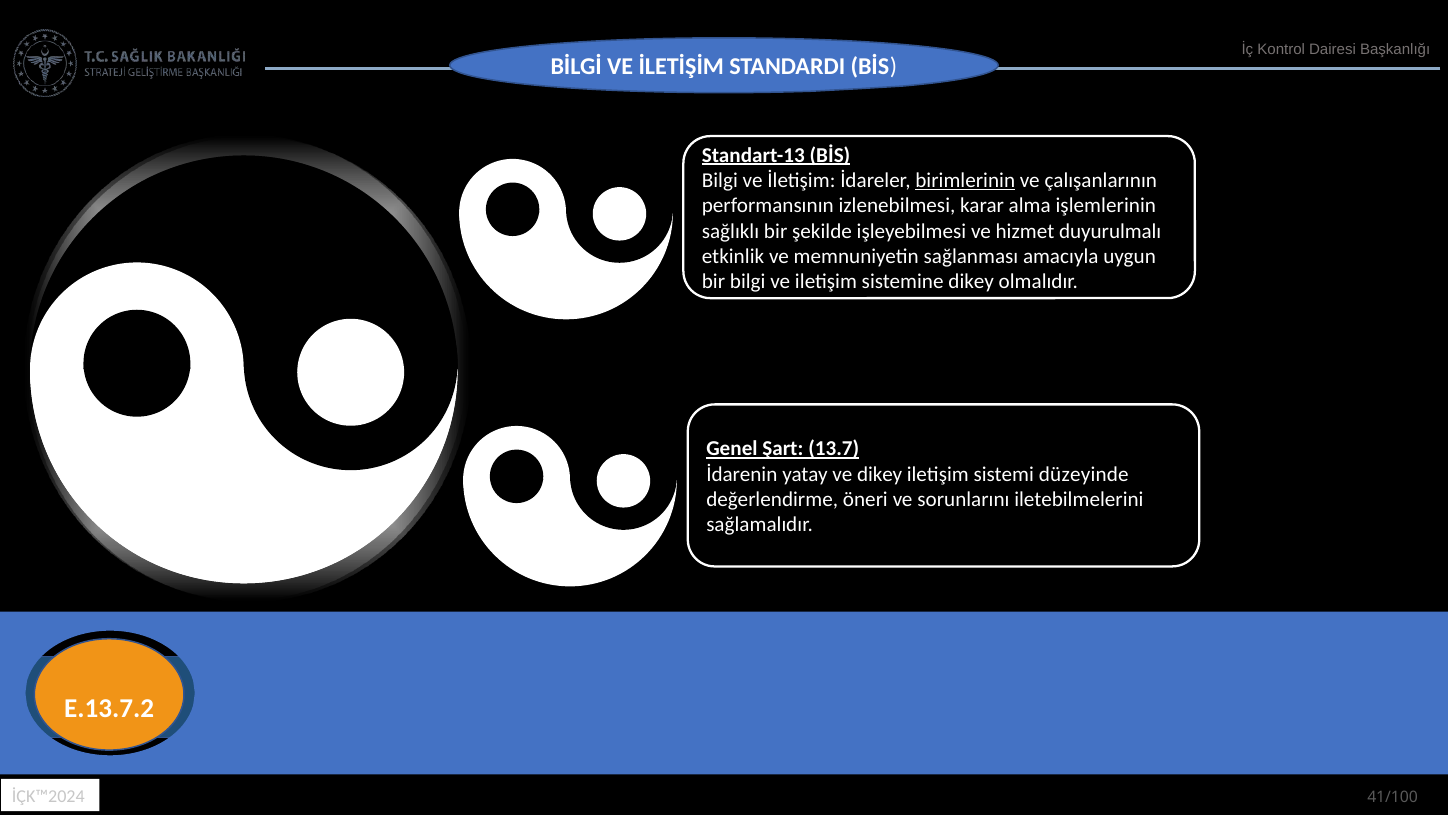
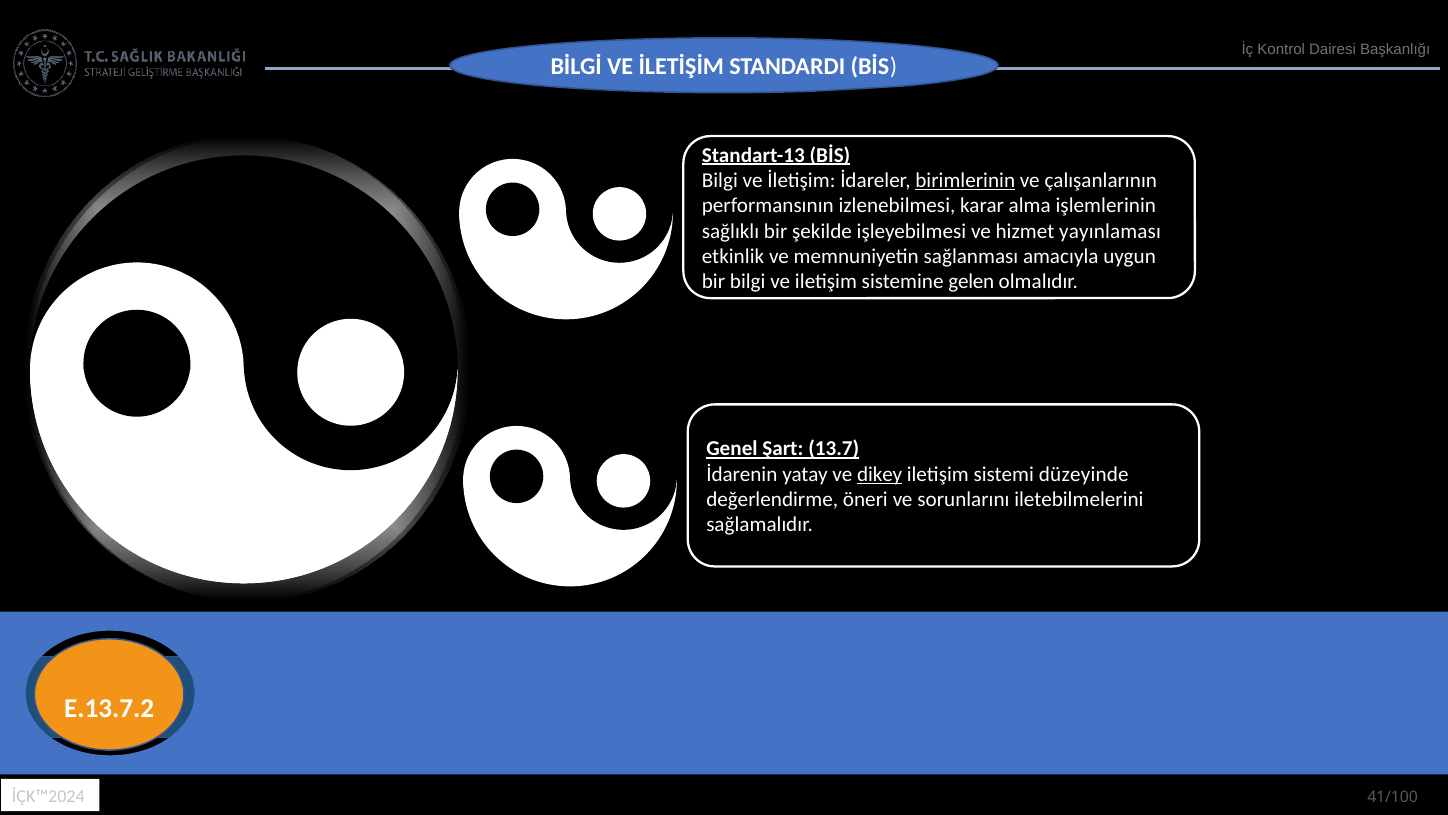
duyurulmalı: duyurulmalı -> yayınlaması
sistemine dikey: dikey -> gelen
dikey at (880, 474) underline: none -> present
